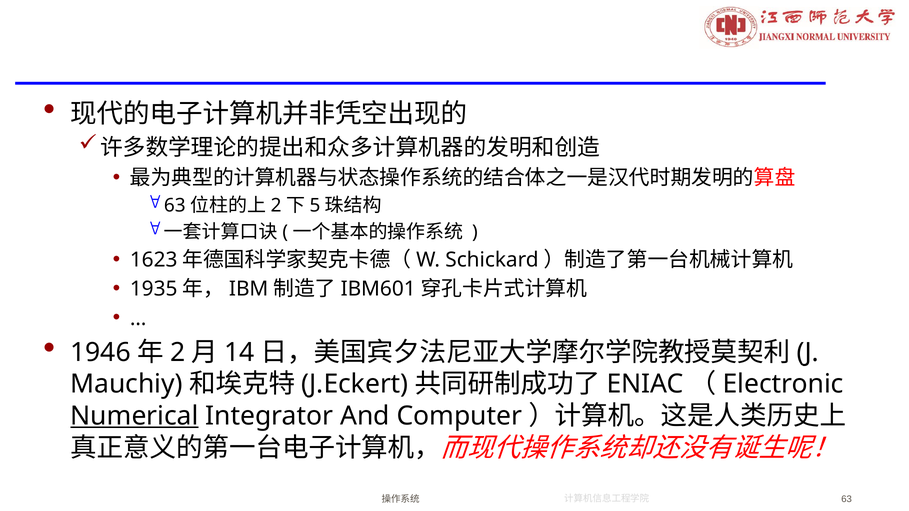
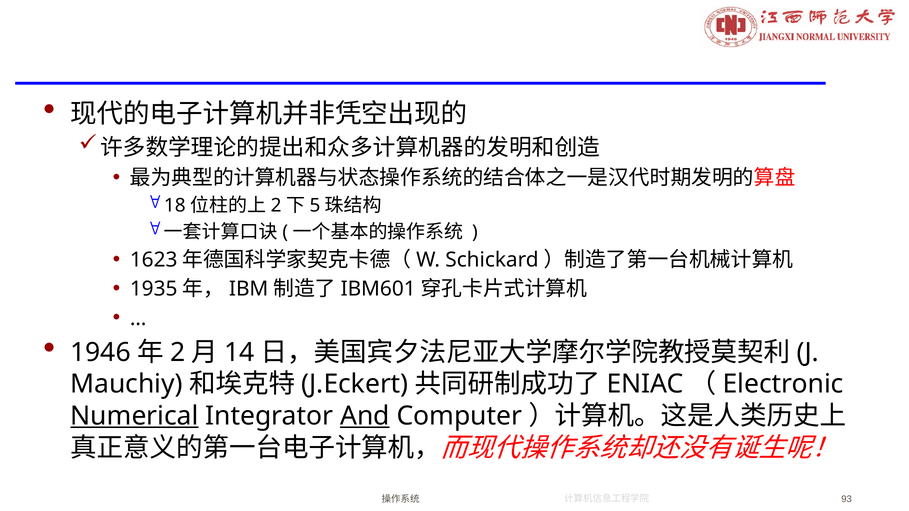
63 at (175, 205): 63 -> 18
And underline: none -> present
63 at (847, 500): 63 -> 93
